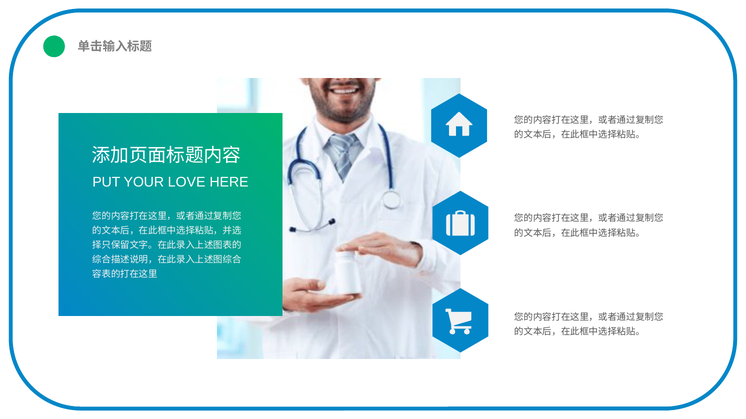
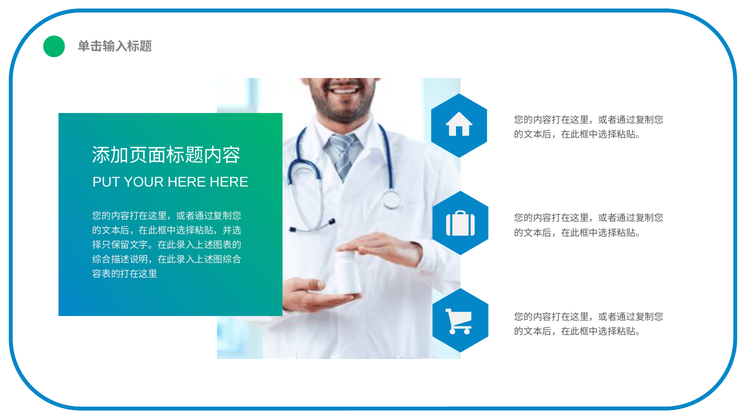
YOUR LOVE: LOVE -> HERE
